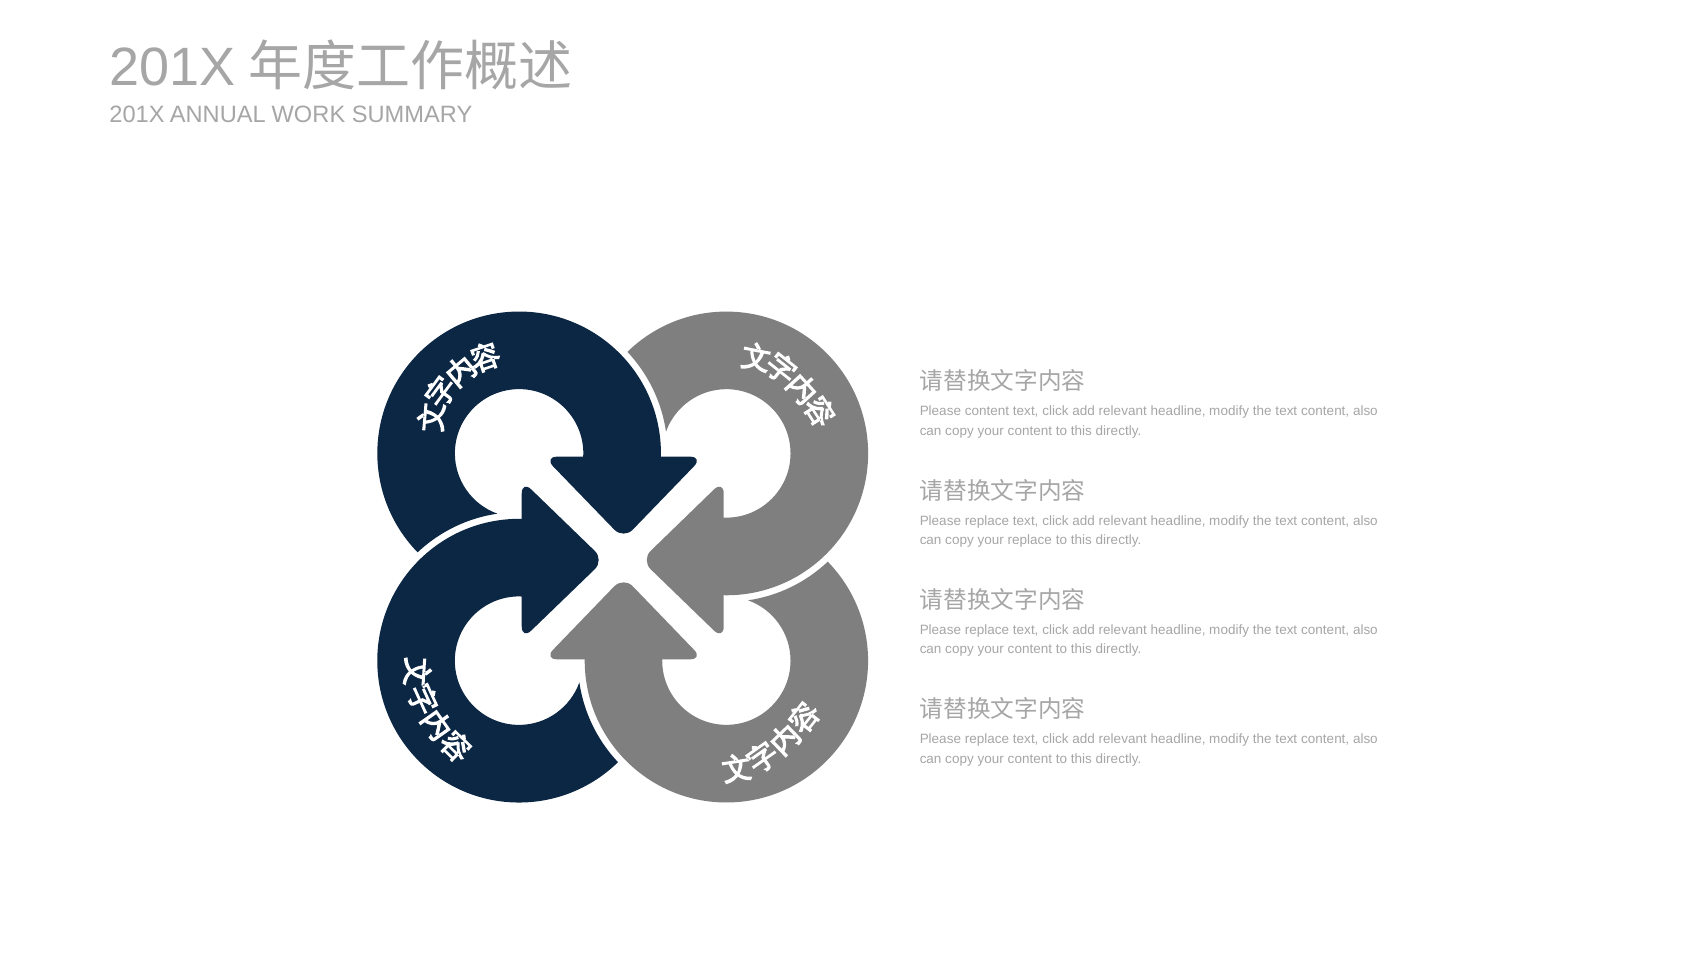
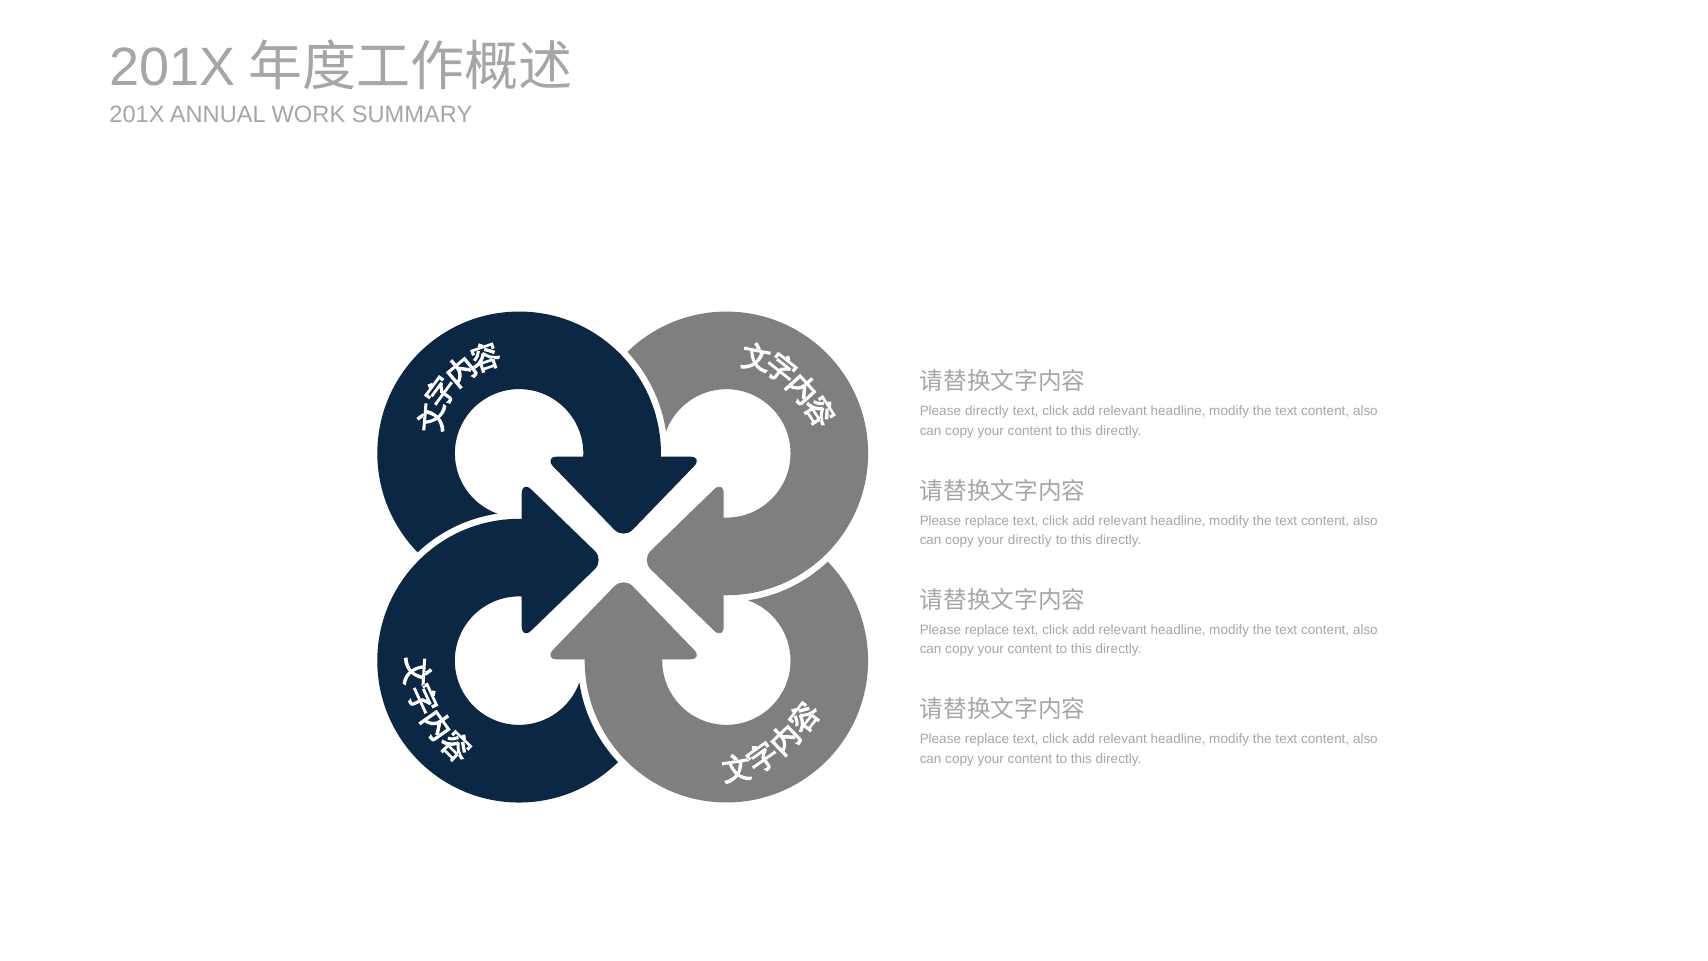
Please content: content -> directly
your replace: replace -> directly
